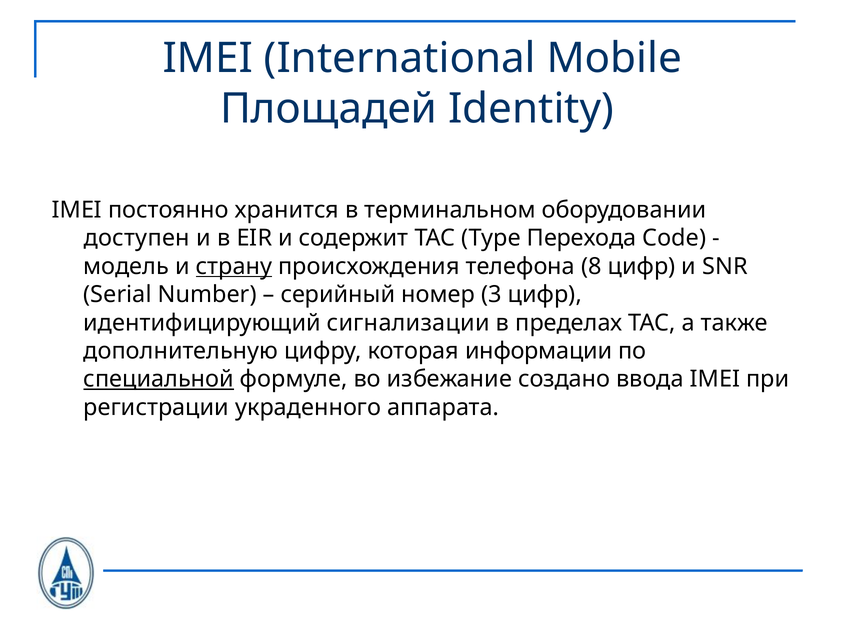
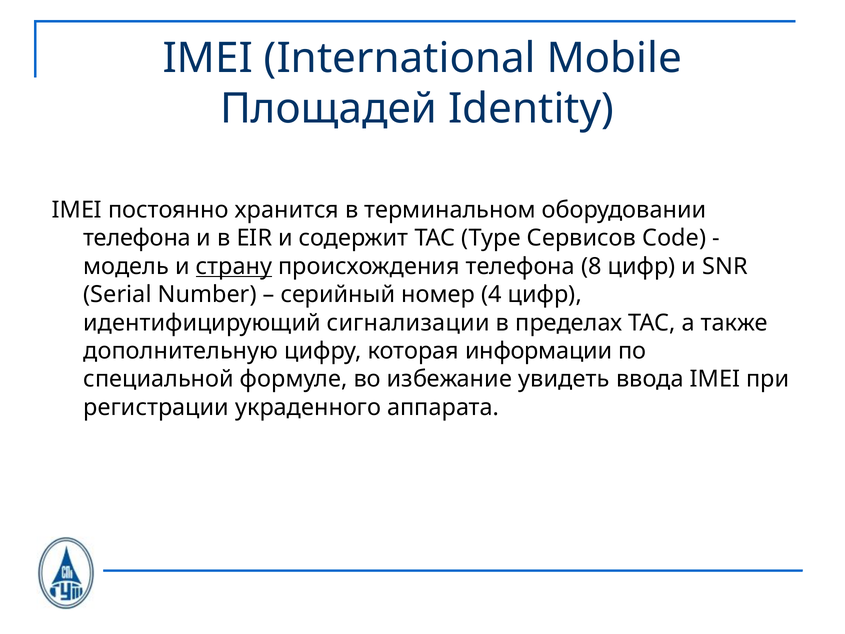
доступен at (137, 238): доступен -> телефона
Перехода: Перехода -> Сервисов
3: 3 -> 4
специальной underline: present -> none
создано: создано -> увидеть
